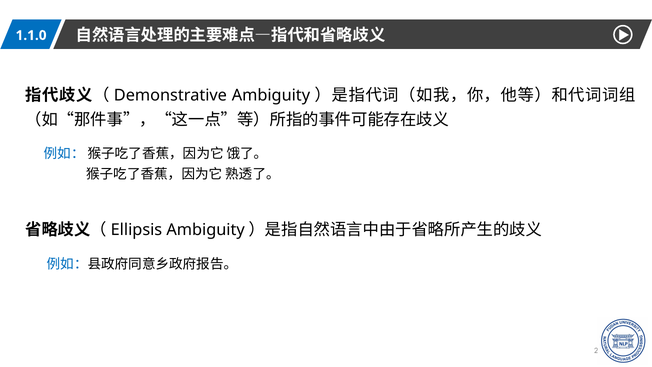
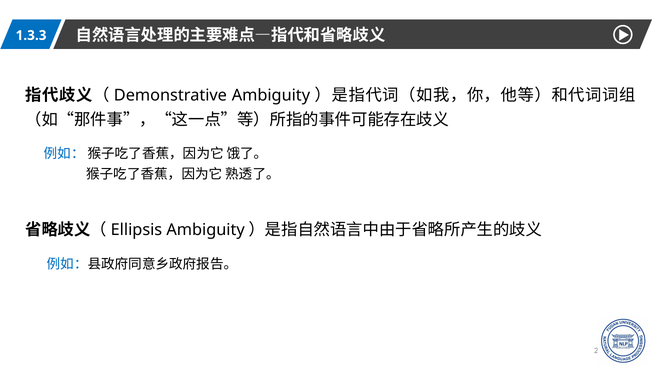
1.1.0: 1.1.0 -> 1.3.3
